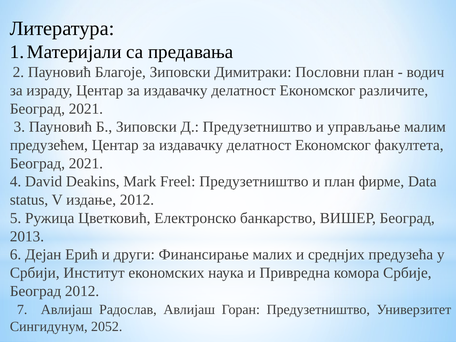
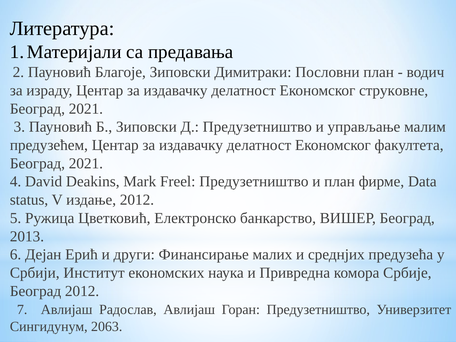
различите: различите -> струковне
2052: 2052 -> 2063
